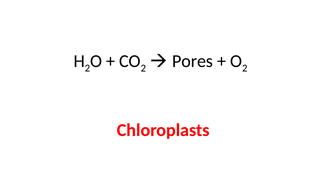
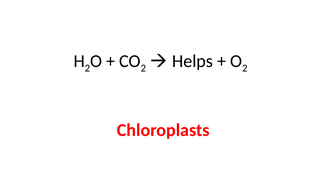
Pores: Pores -> Helps
